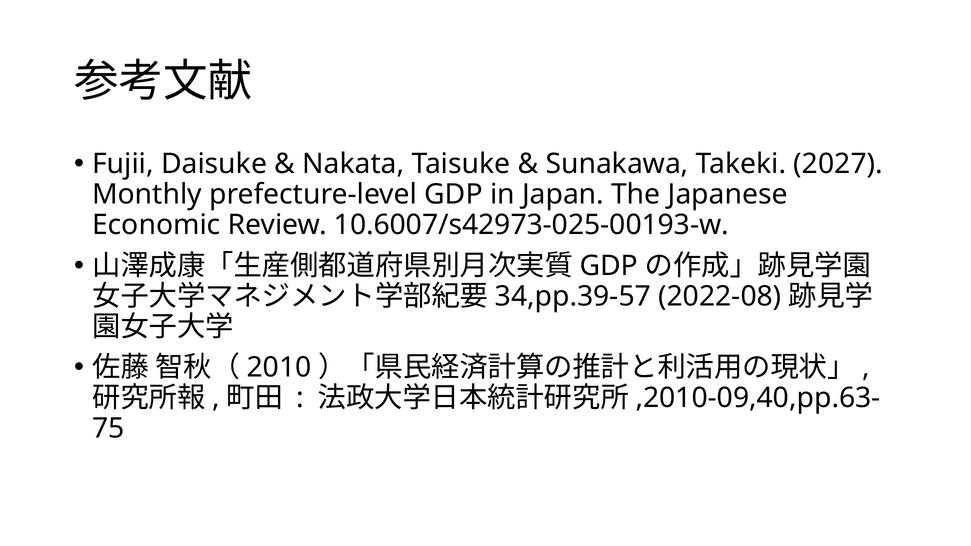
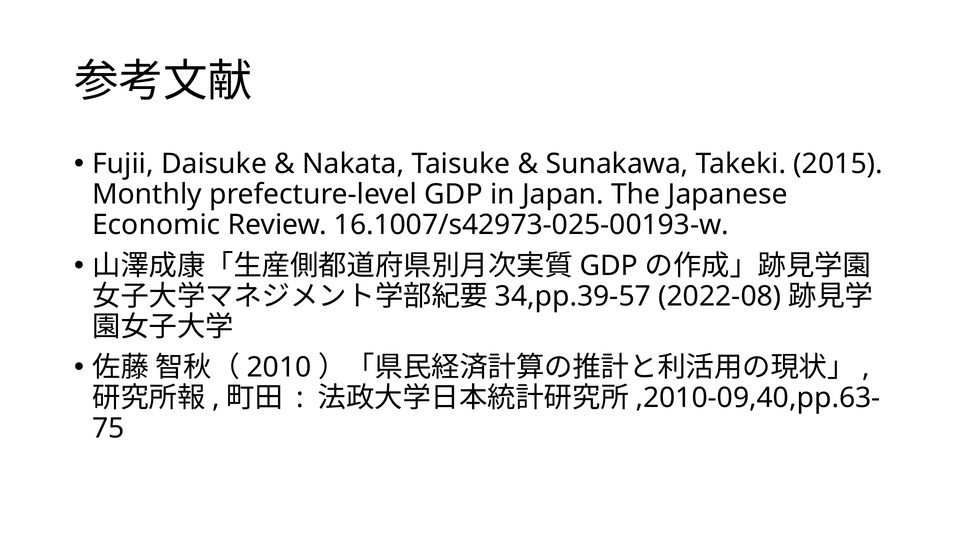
2027: 2027 -> 2015
10.6007/s42973-025-00193-w: 10.6007/s42973-025-00193-w -> 16.1007/s42973-025-00193-w
